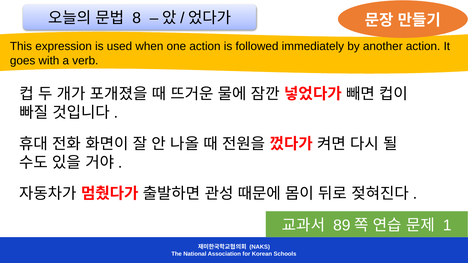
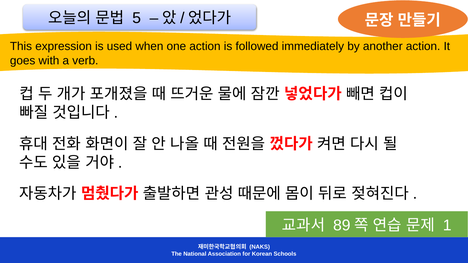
8: 8 -> 5
